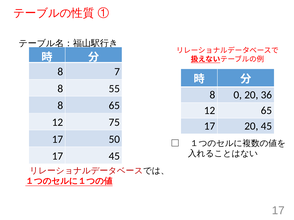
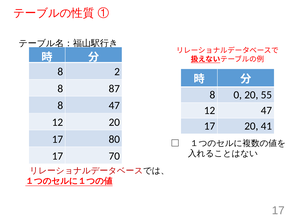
7: 7 -> 2
55: 55 -> 87
36: 36 -> 55
8 65: 65 -> 47
12 65: 65 -> 47
12 75: 75 -> 20
20 45: 45 -> 41
50: 50 -> 80
17 45: 45 -> 70
